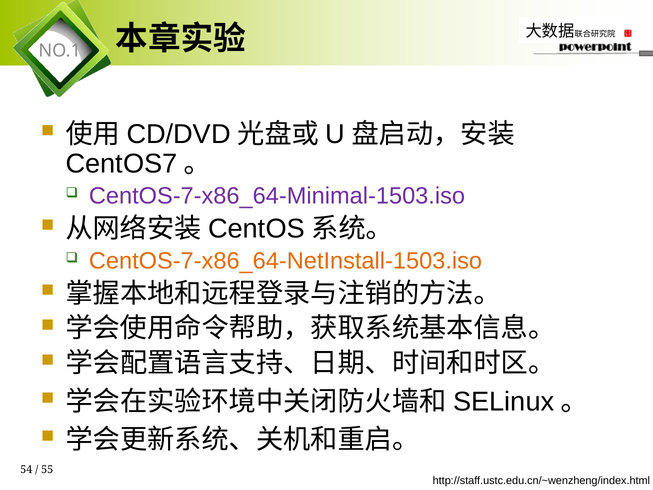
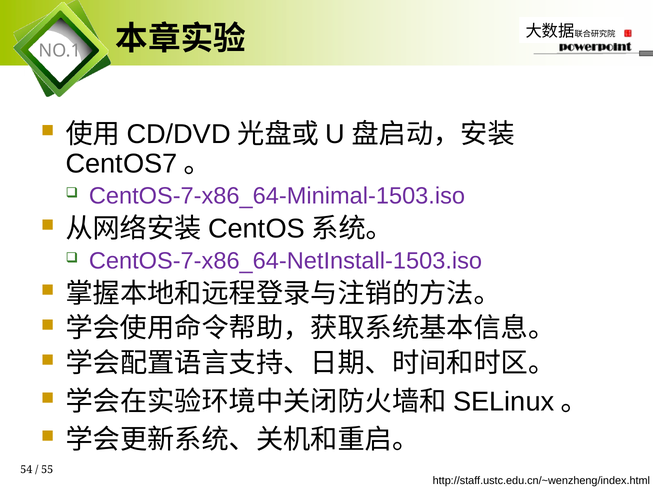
CentOS-7-x86_64-NetInstall-1503.iso colour: orange -> purple
